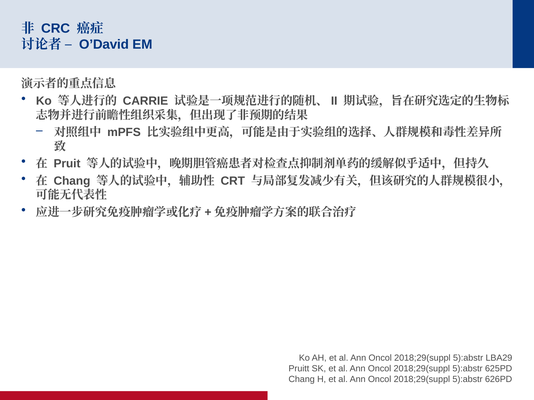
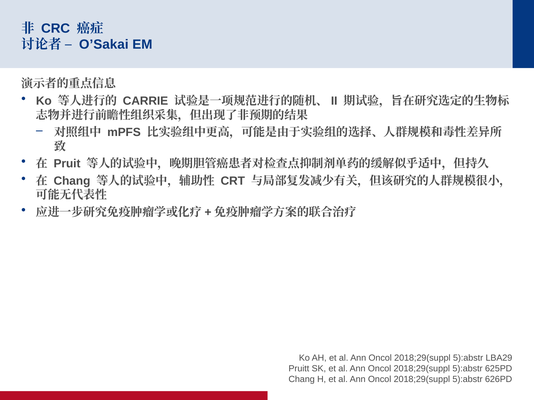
O’David: O’David -> O’Sakai
